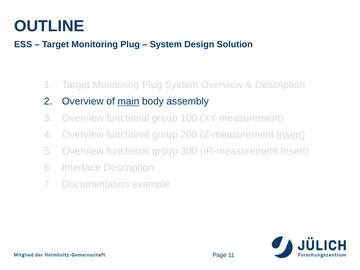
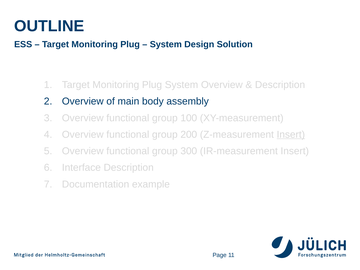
main underline: present -> none
